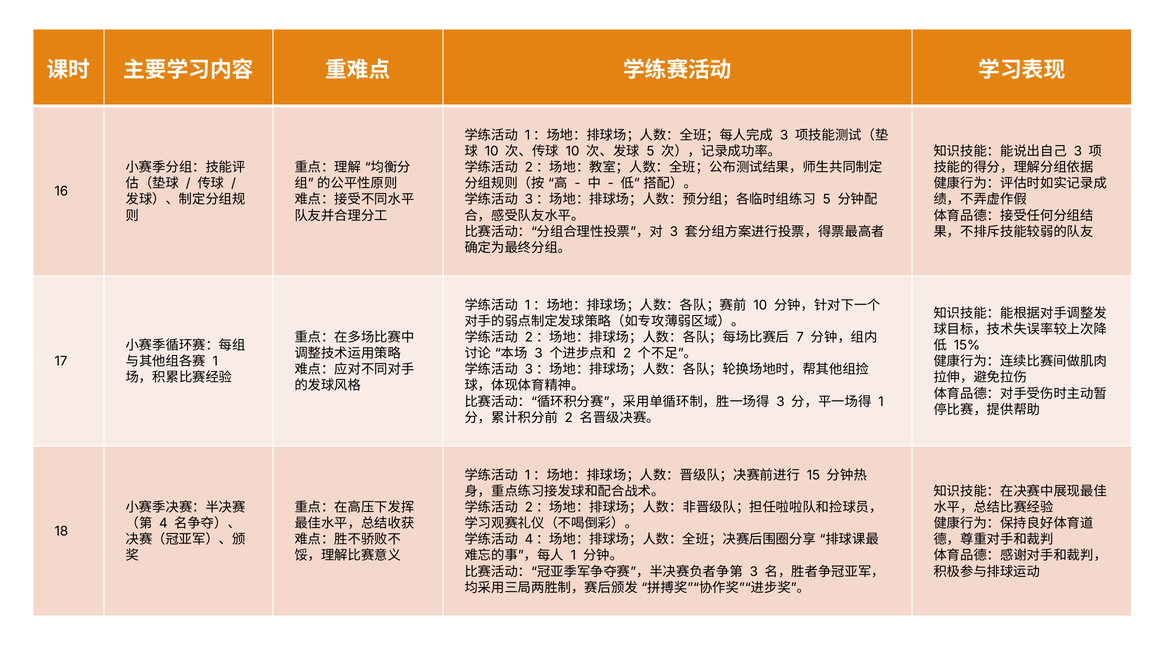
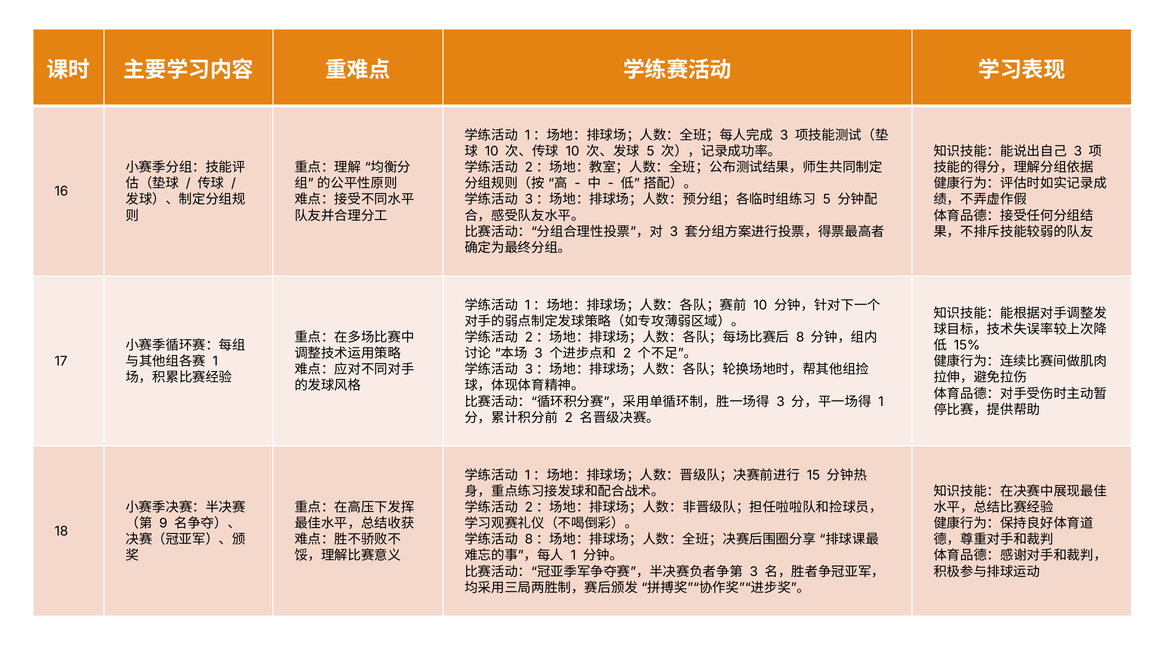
7 at (800, 337): 7 -> 8
4 at (163, 523): 4 -> 9
4 at (529, 539): 4 -> 8
